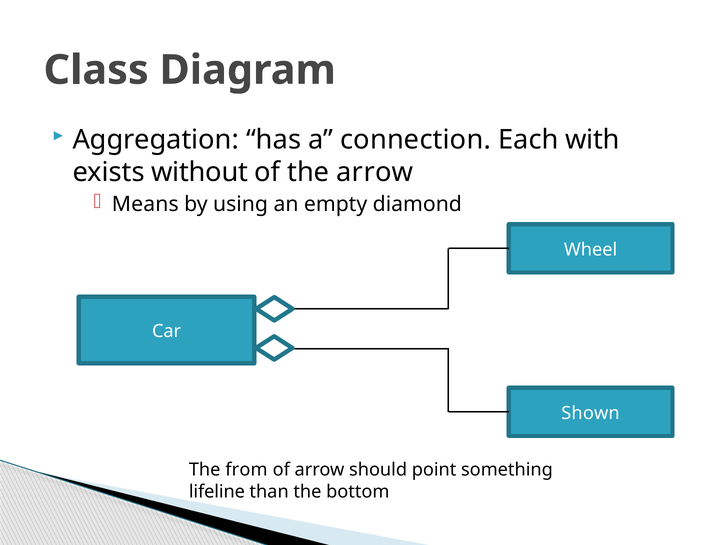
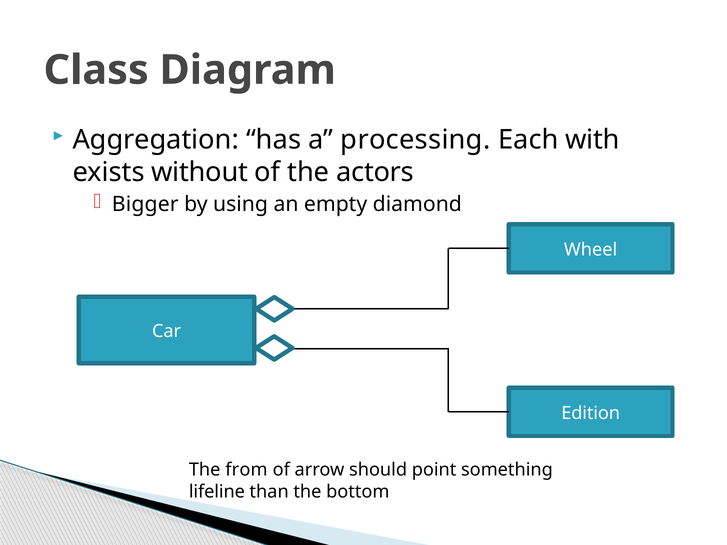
connection: connection -> processing
the arrow: arrow -> actors
Means: Means -> Bigger
Shown: Shown -> Edition
